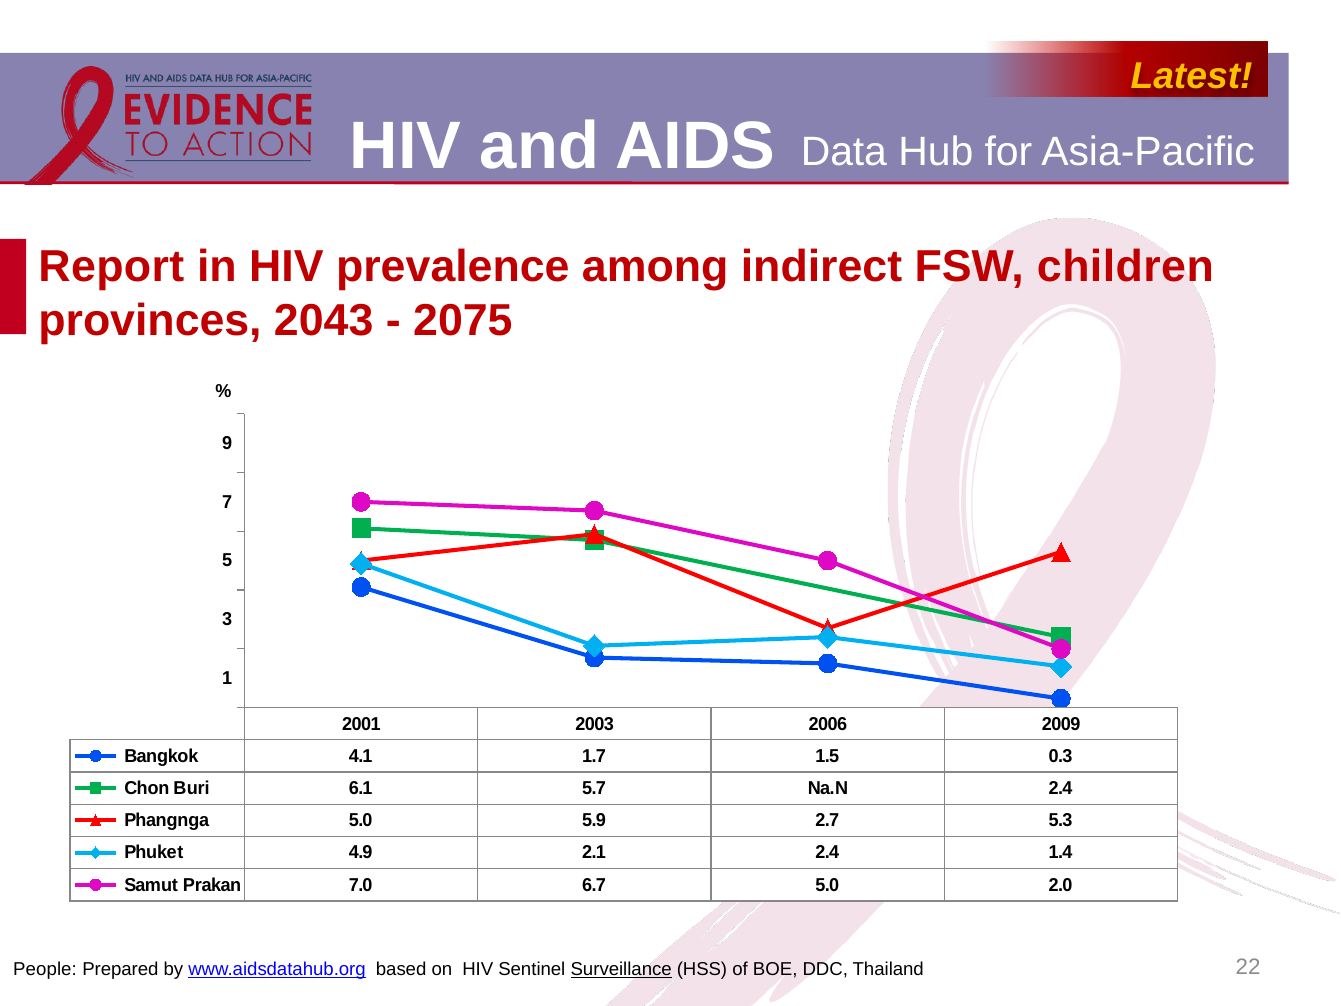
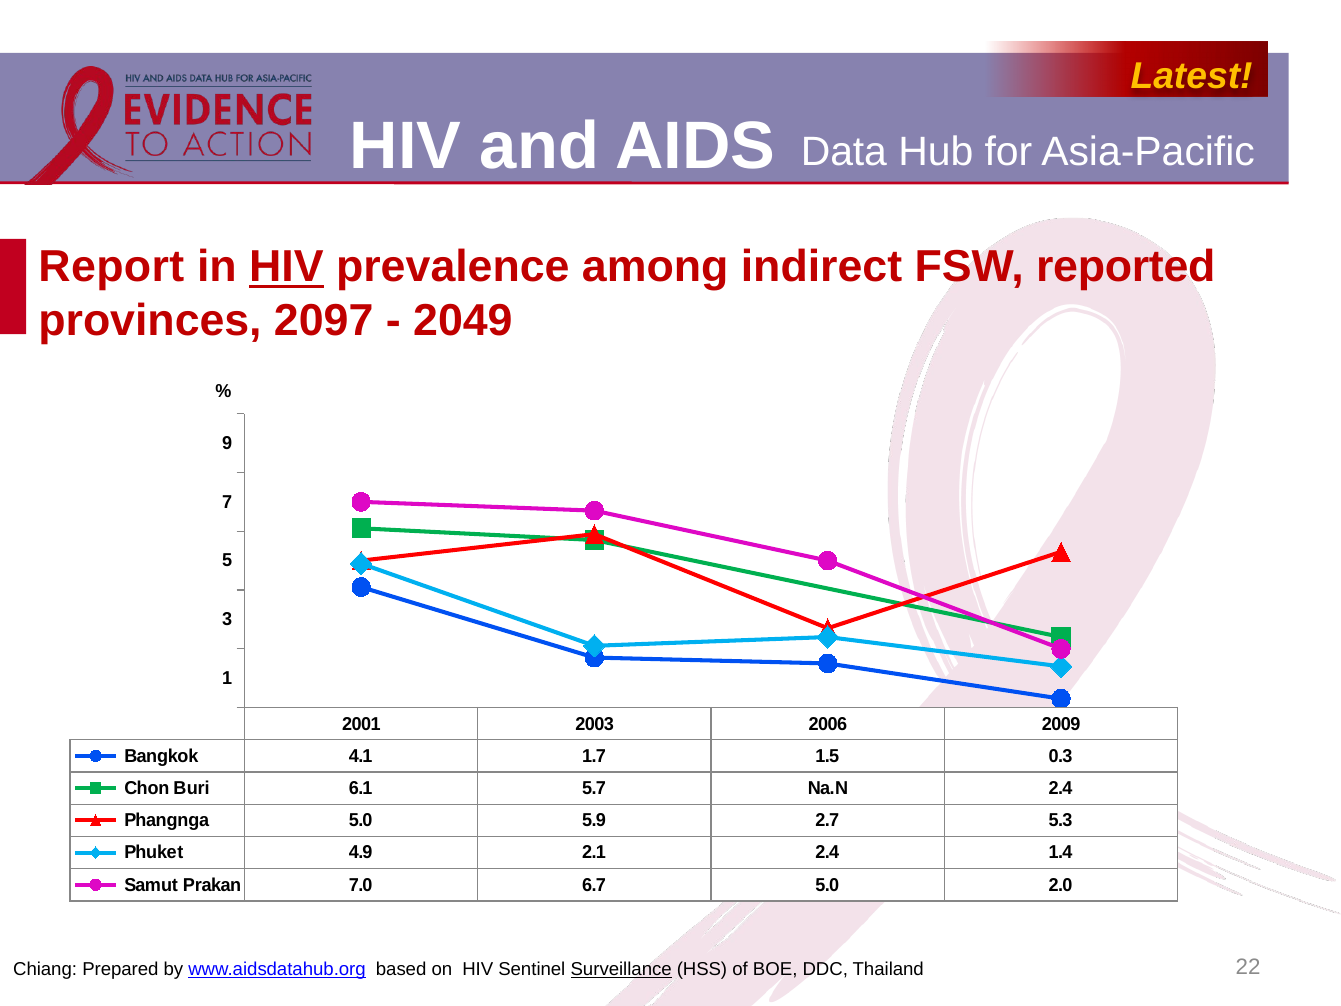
HIV at (286, 267) underline: none -> present
children: children -> reported
2043: 2043 -> 2097
2075: 2075 -> 2049
People: People -> Chiang
